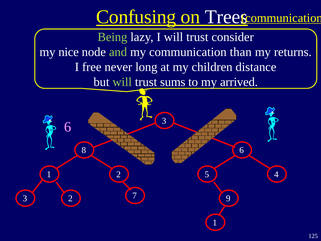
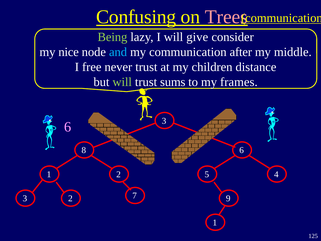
Trees colour: white -> pink
I will trust: trust -> give
and colour: light green -> light blue
than: than -> after
returns: returns -> middle
never long: long -> trust
arrived: arrived -> frames
